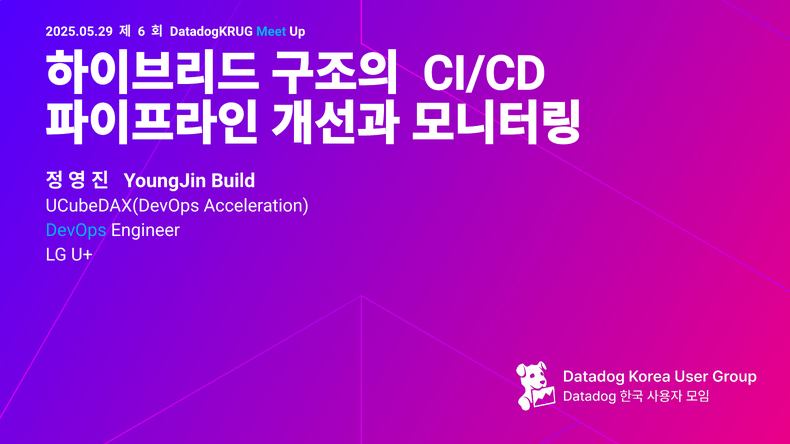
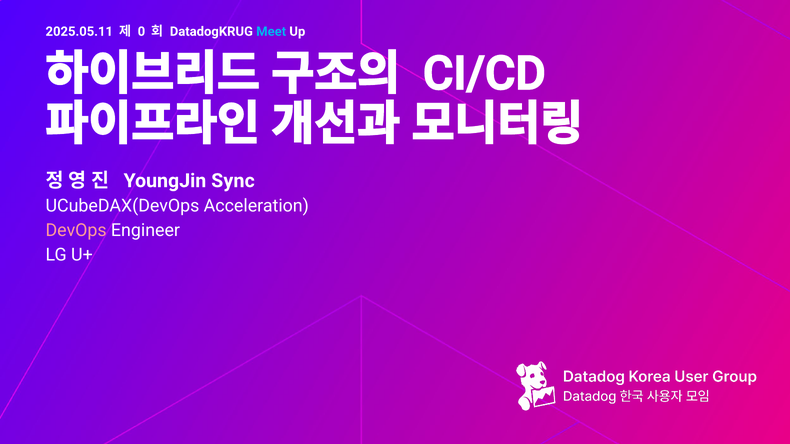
2025.05.29: 2025.05.29 -> 2025.05.11
6: 6 -> 0
Build: Build -> Sync
DevOps colour: light blue -> pink
